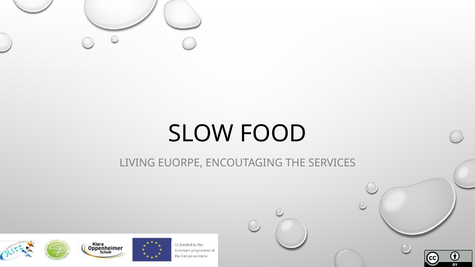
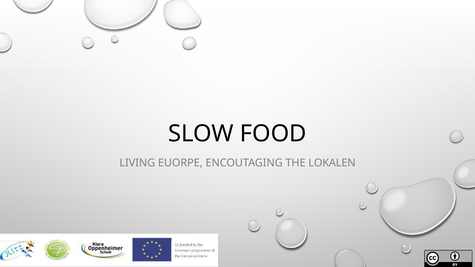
SERVICES: SERVICES -> LOKALEN
